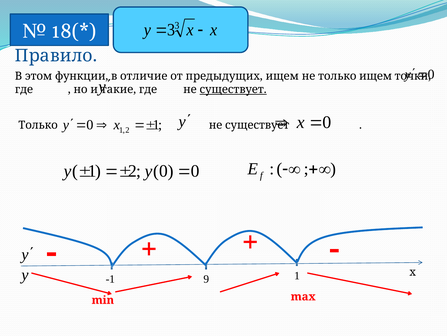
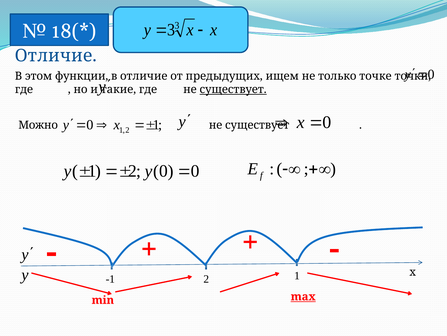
Правило at (56, 56): Правило -> Отличие
только ищем: ищем -> точке
Только at (38, 125): Только -> Можно
-1 9: 9 -> 2
max underline: none -> present
